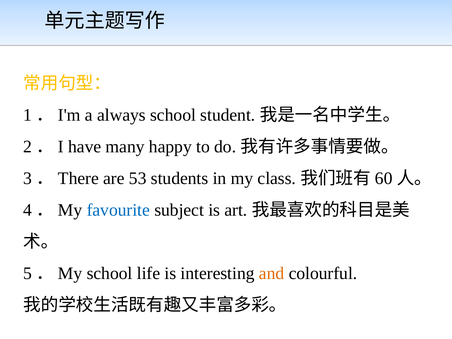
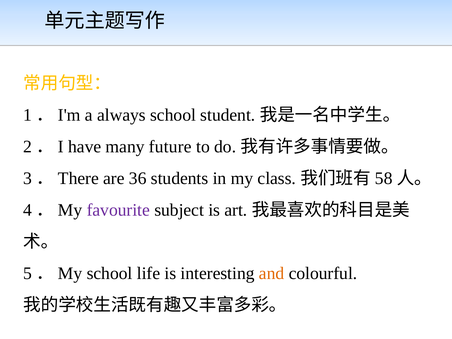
happy: happy -> future
53: 53 -> 36
60: 60 -> 58
favourite colour: blue -> purple
